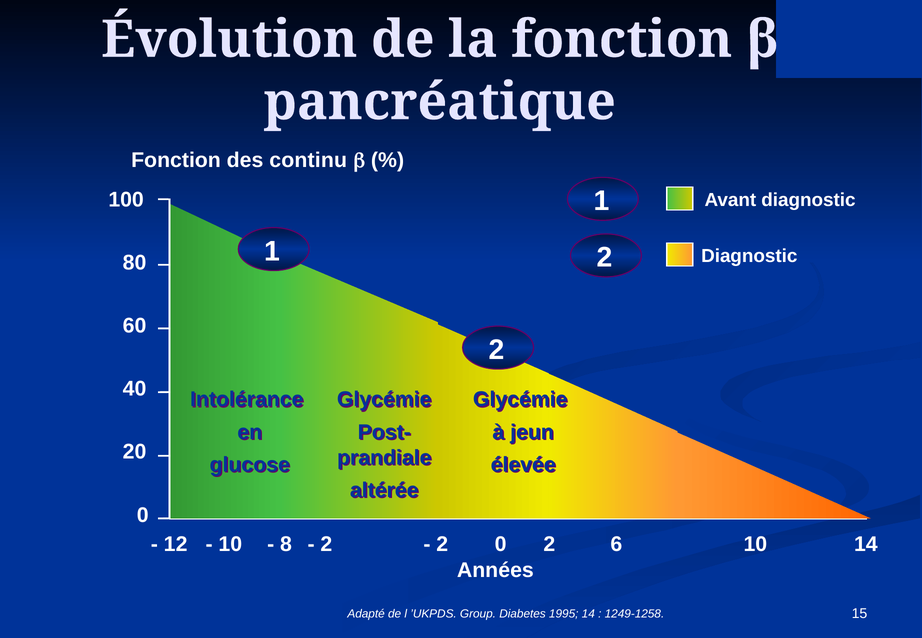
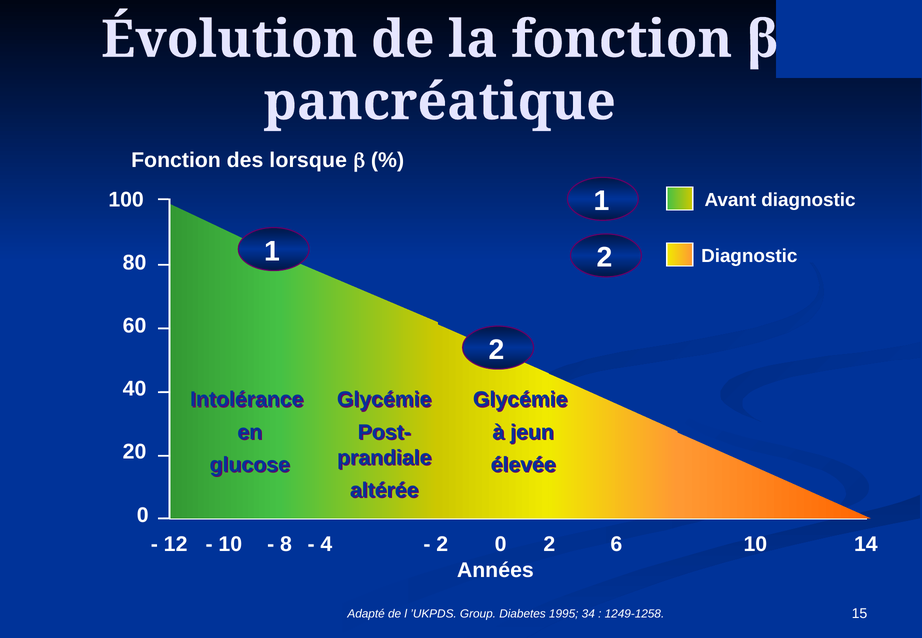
continu: continu -> lorsque
2 at (326, 544): 2 -> 4
1995 14: 14 -> 34
